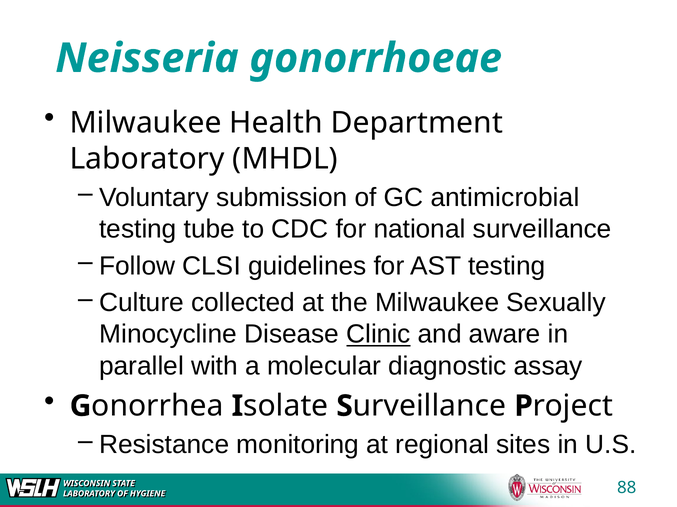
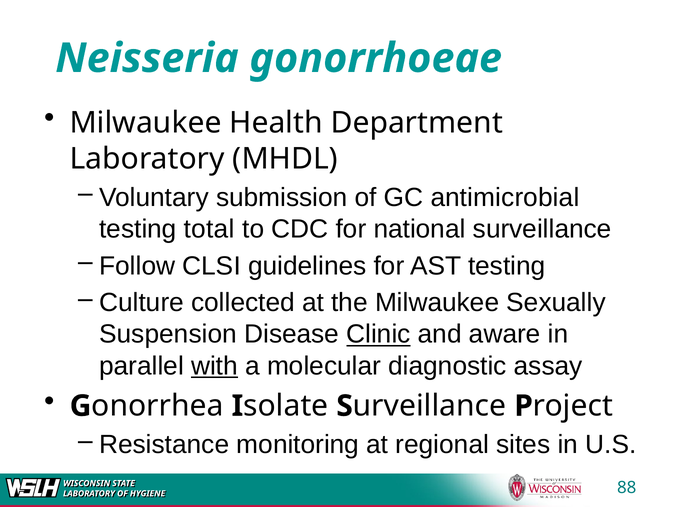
tube: tube -> total
Minocycline: Minocycline -> Suspension
with underline: none -> present
